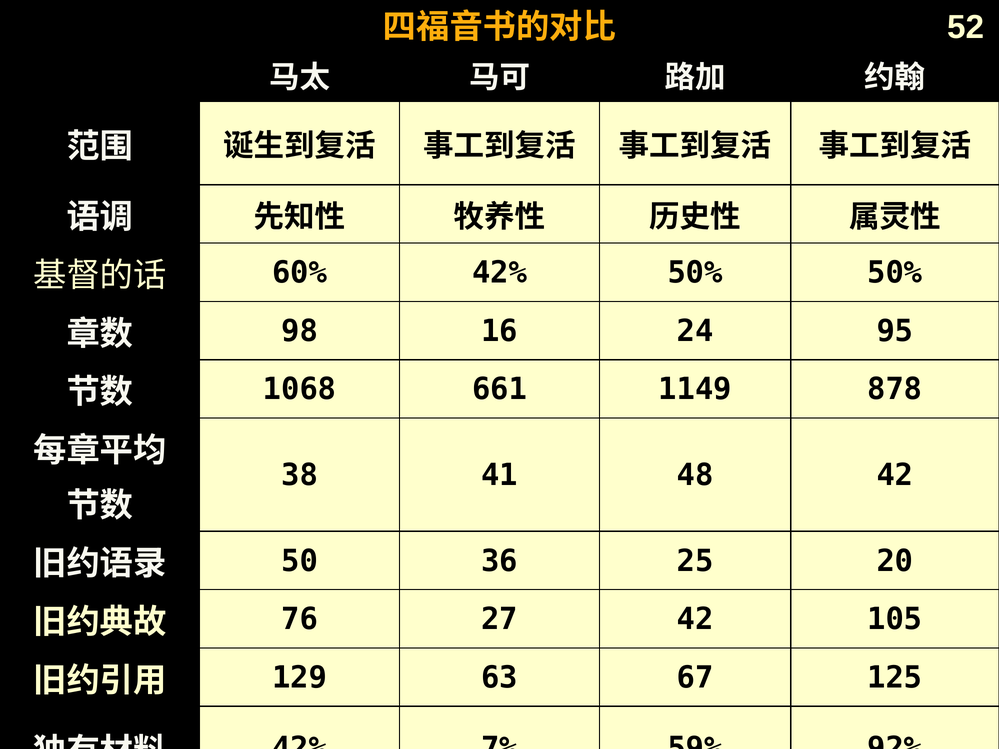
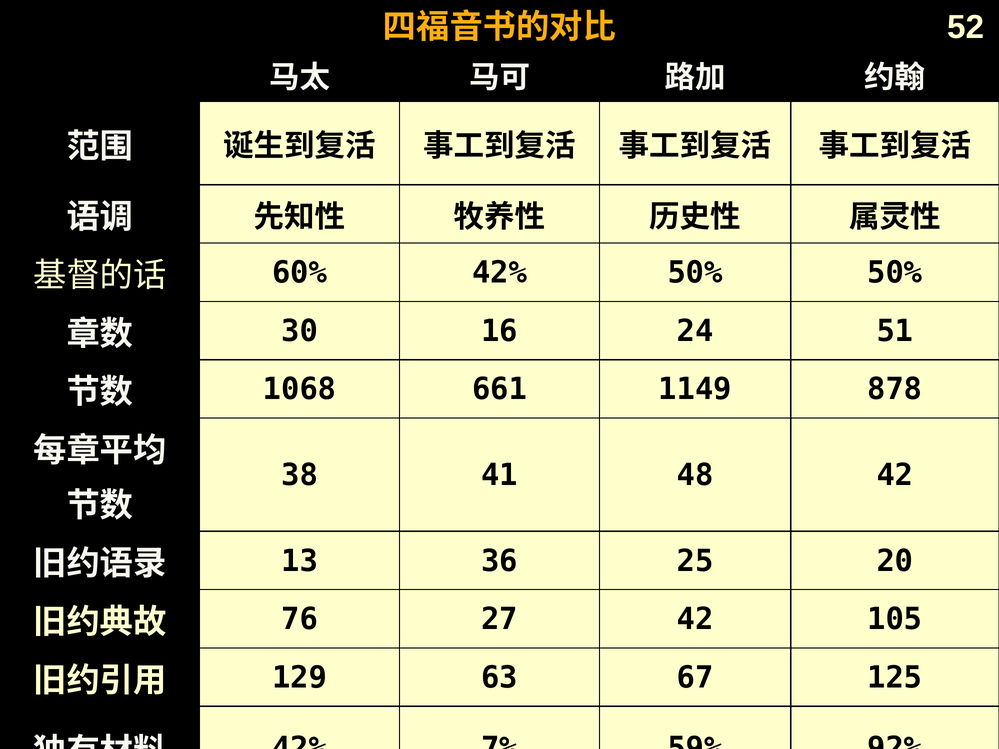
98: 98 -> 30
95: 95 -> 51
50: 50 -> 13
